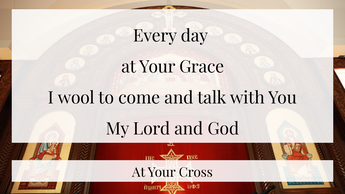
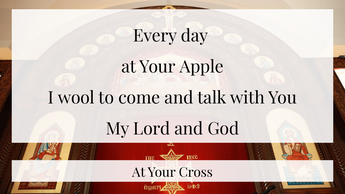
Grace: Grace -> Apple
